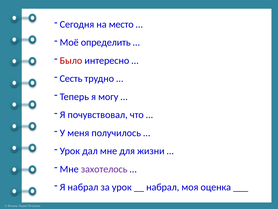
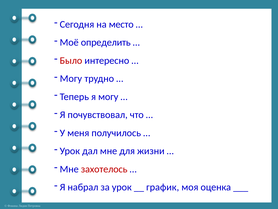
Сесть at (71, 78): Сесть -> Могу
захотелось colour: purple -> red
набрал at (163, 187): набрал -> график
